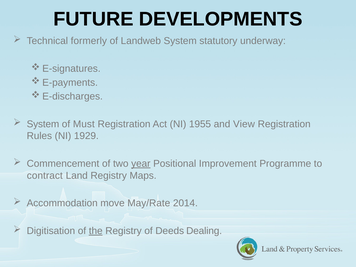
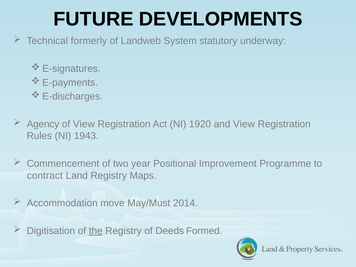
System at (43, 124): System -> Agency
of Must: Must -> View
1955: 1955 -> 1920
1929: 1929 -> 1943
year underline: present -> none
May/Rate: May/Rate -> May/Must
Dealing: Dealing -> Formed
